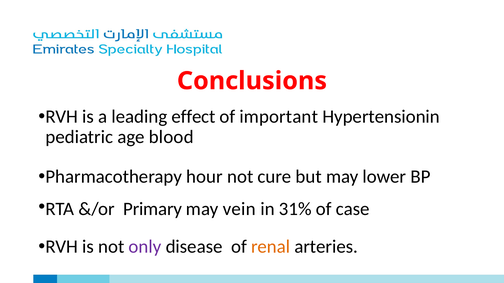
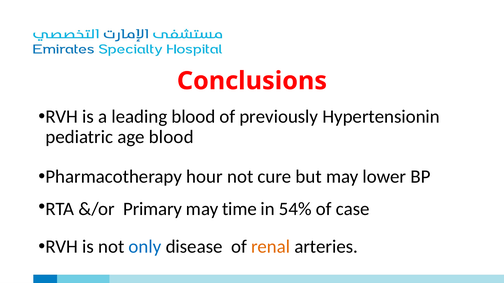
leading effect: effect -> blood
important: important -> previously
vein: vein -> time
31%: 31% -> 54%
only colour: purple -> blue
